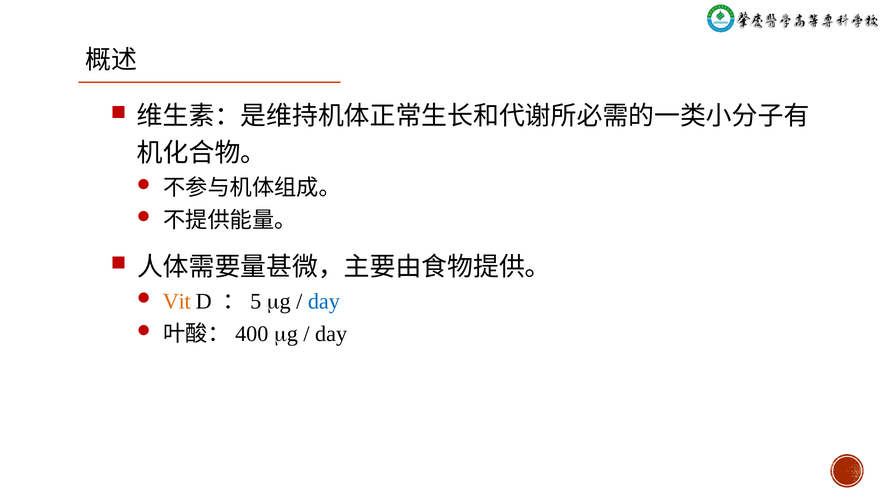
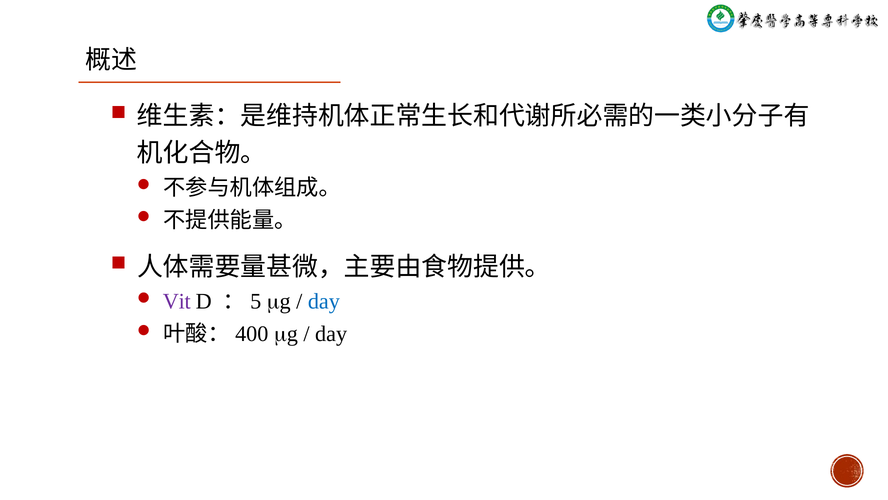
Vit colour: orange -> purple
